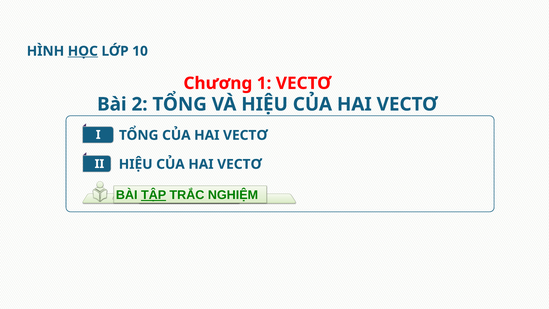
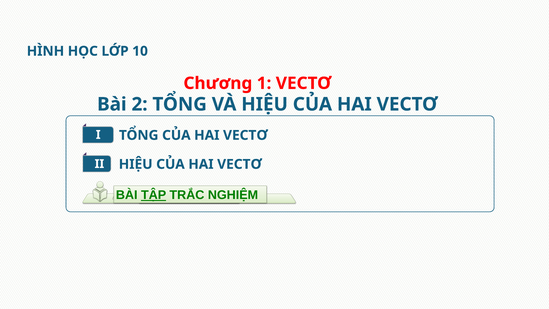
HỌC underline: present -> none
